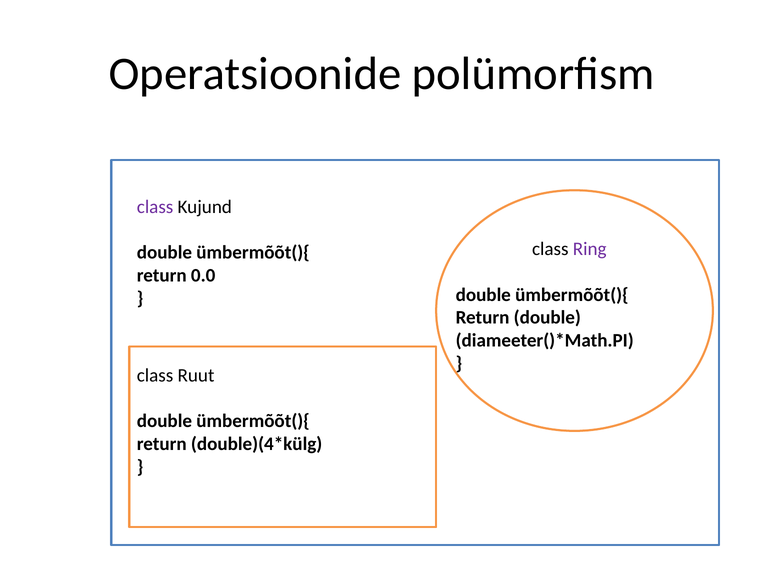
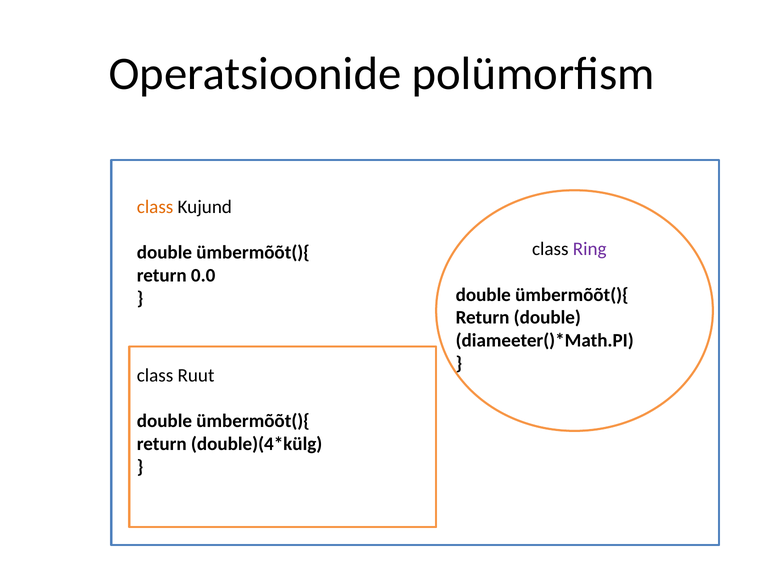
class at (155, 207) colour: purple -> orange
